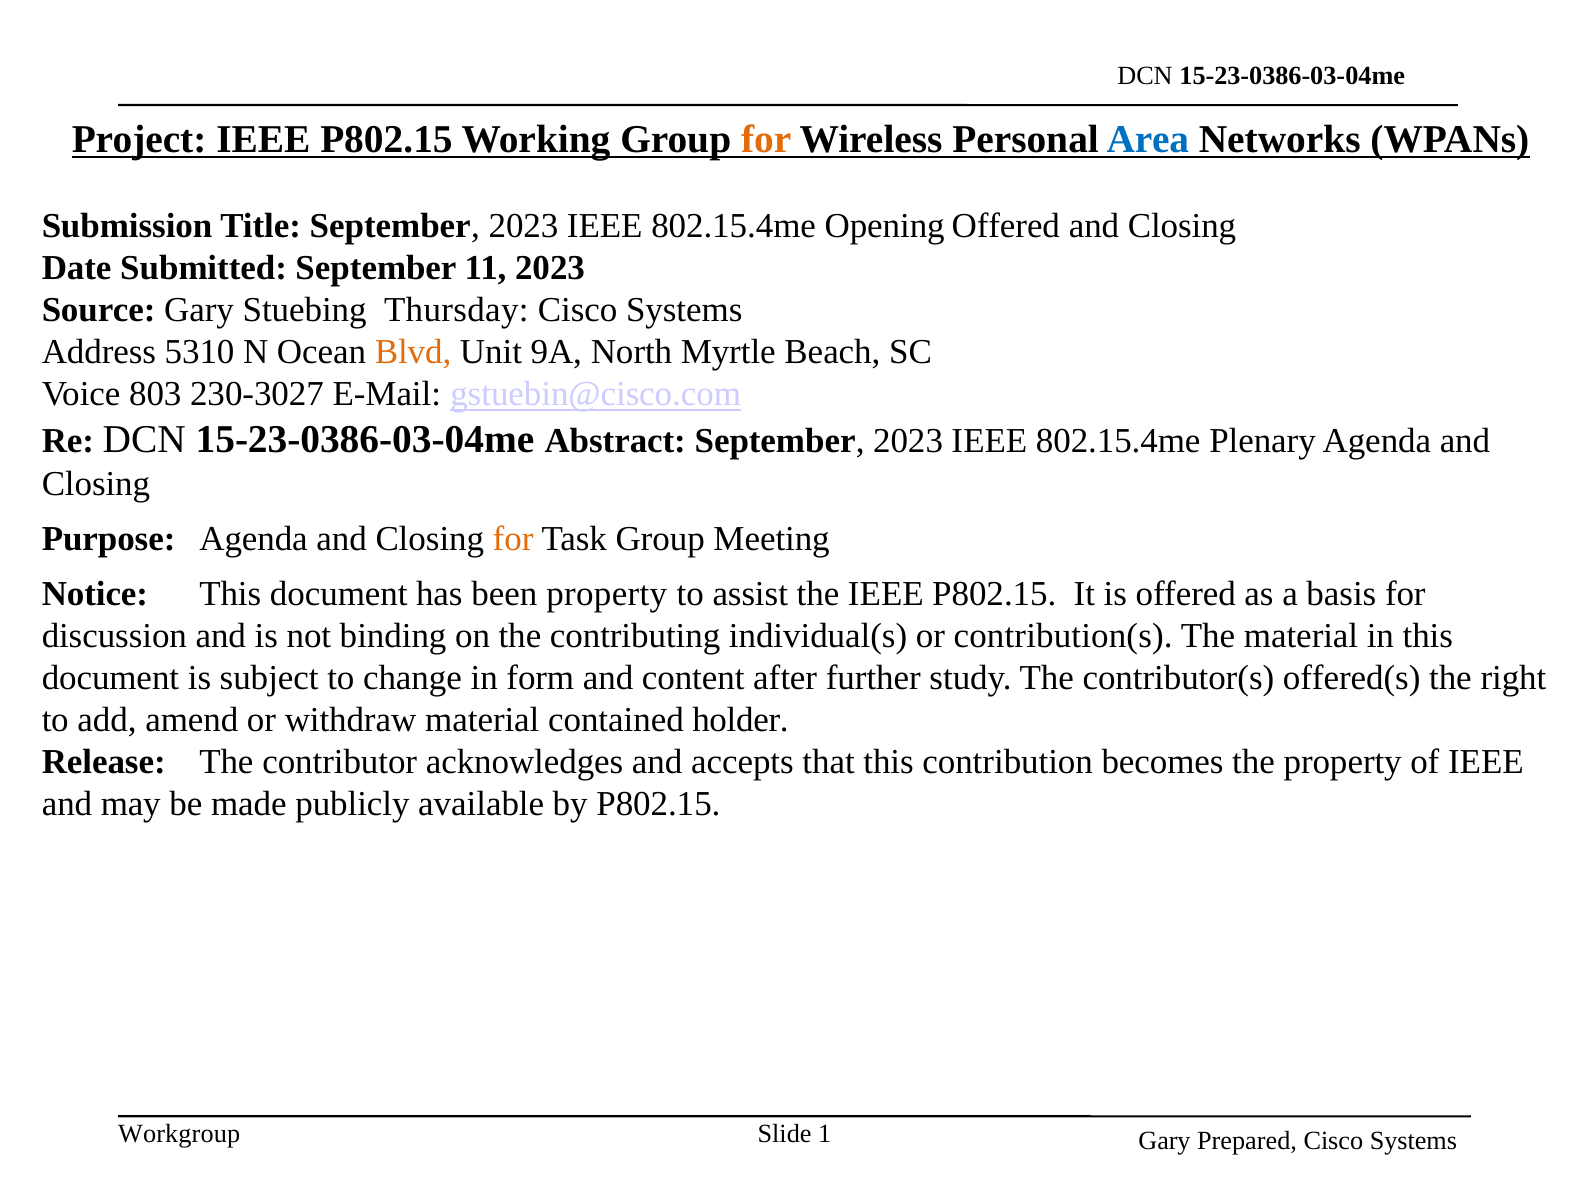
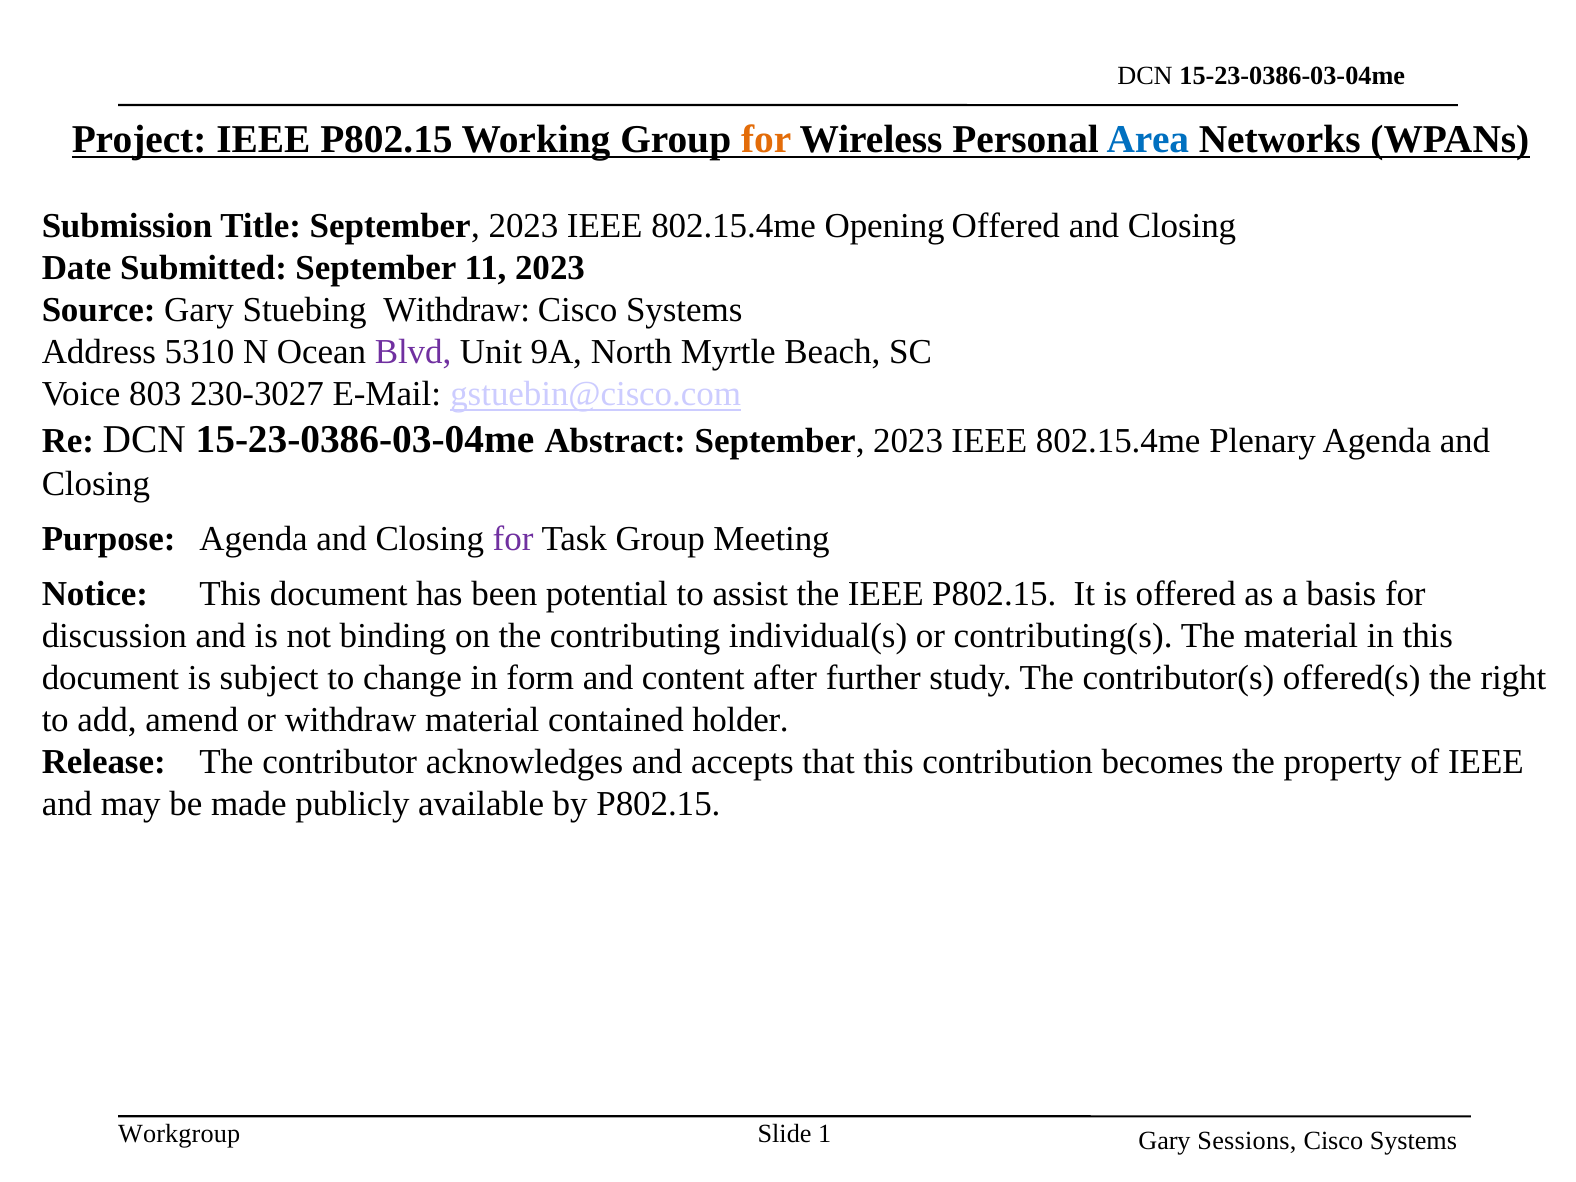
Stuebing Thursday: Thursday -> Withdraw
Blvd colour: orange -> purple
for at (513, 539) colour: orange -> purple
been property: property -> potential
contribution(s: contribution(s -> contributing(s
Prepared: Prepared -> Sessions
